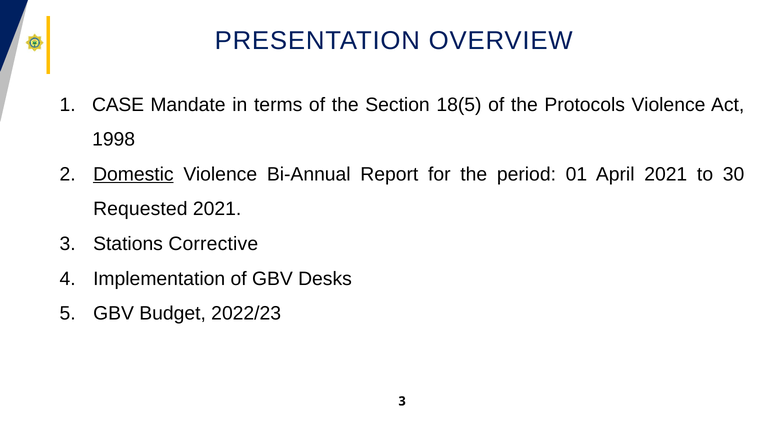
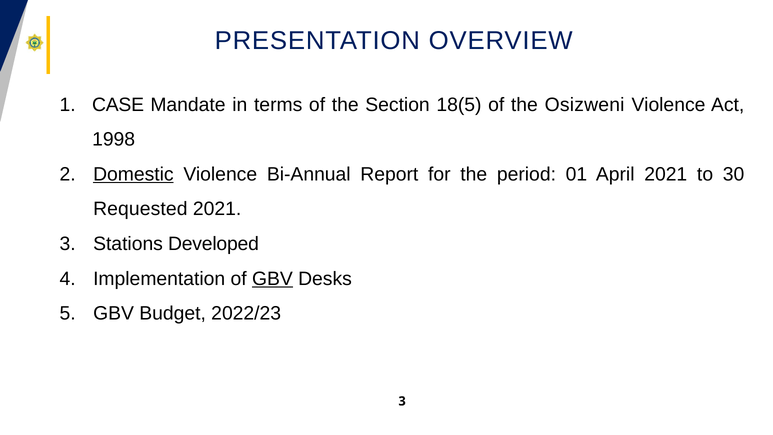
Protocols: Protocols -> Osizweni
Corrective: Corrective -> Developed
GBV at (272, 279) underline: none -> present
